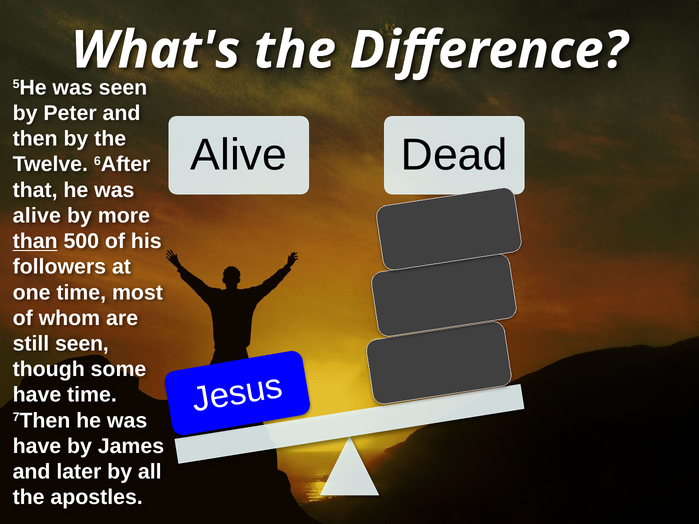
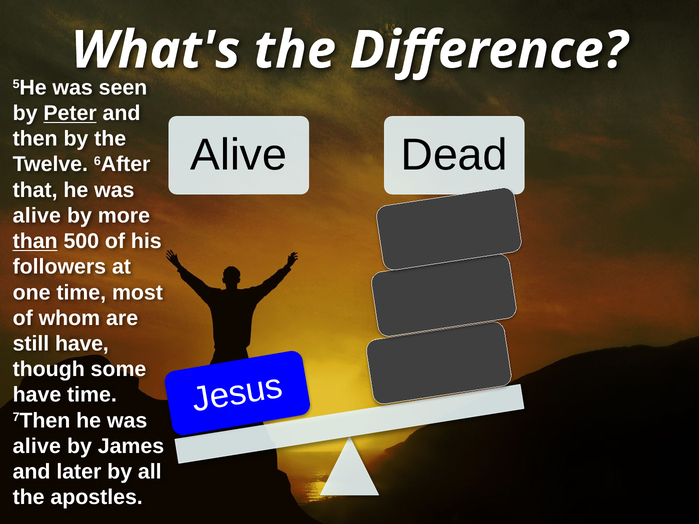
Peter underline: none -> present
still seen: seen -> have
have at (37, 446): have -> alive
